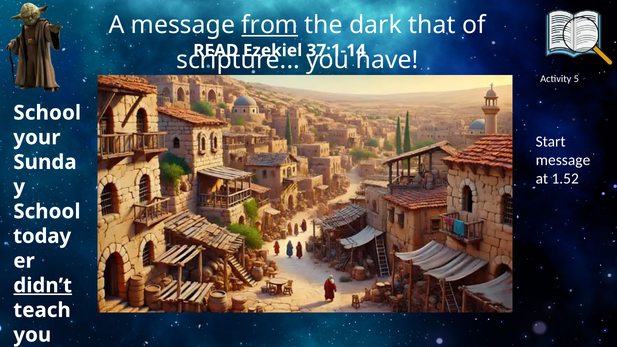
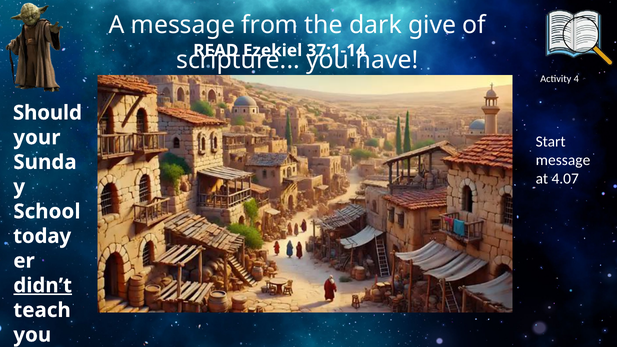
from underline: present -> none
that: that -> give
5: 5 -> 4
School at (47, 113): School -> Should
1.52: 1.52 -> 4.07
